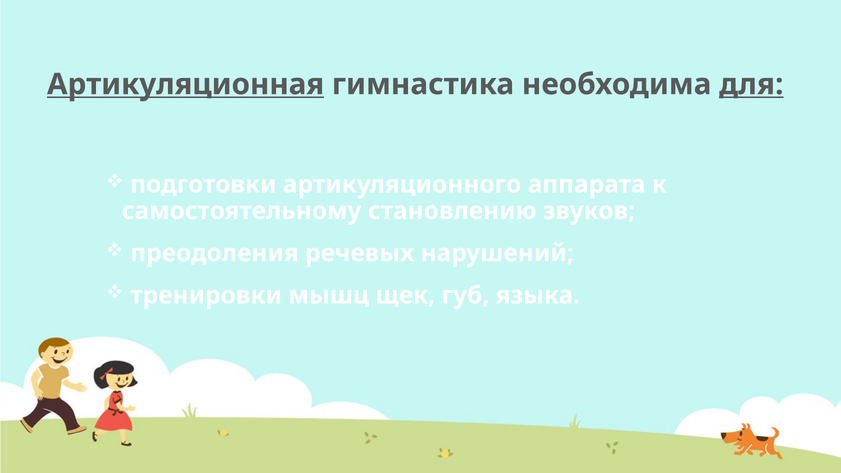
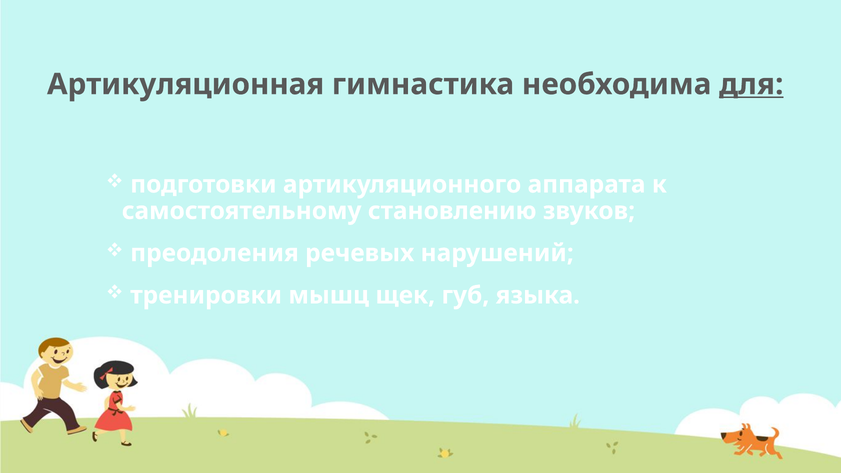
Артикуляционная underline: present -> none
